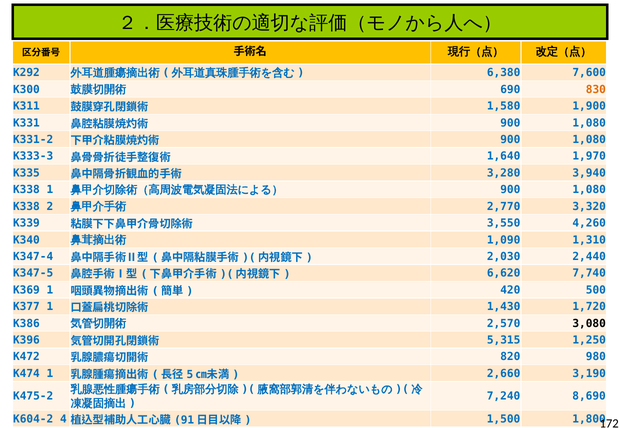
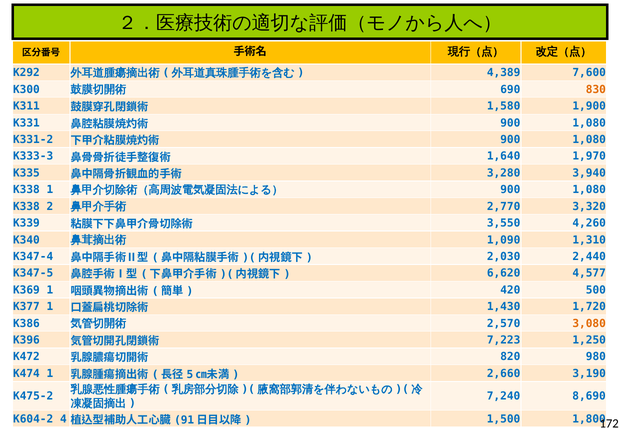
6,380: 6,380 -> 4,389
7,740: 7,740 -> 4,577
3,080 colour: black -> orange
5,315: 5,315 -> 7,223
